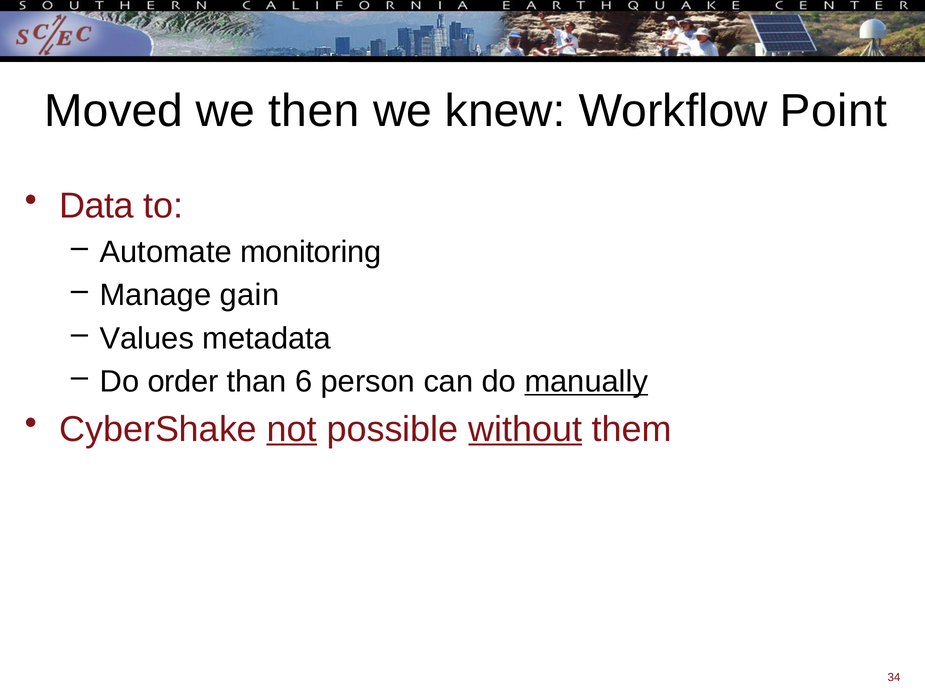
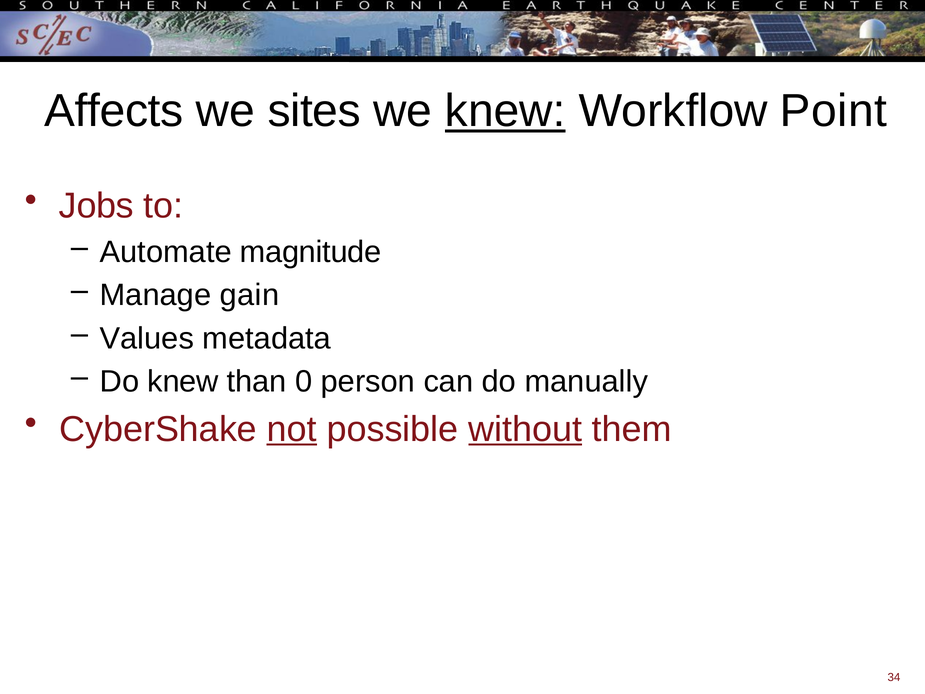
Moved: Moved -> Affects
then: then -> sites
knew at (505, 111) underline: none -> present
Data: Data -> Jobs
monitoring: monitoring -> magnitude
Do order: order -> knew
6: 6 -> 0
manually underline: present -> none
